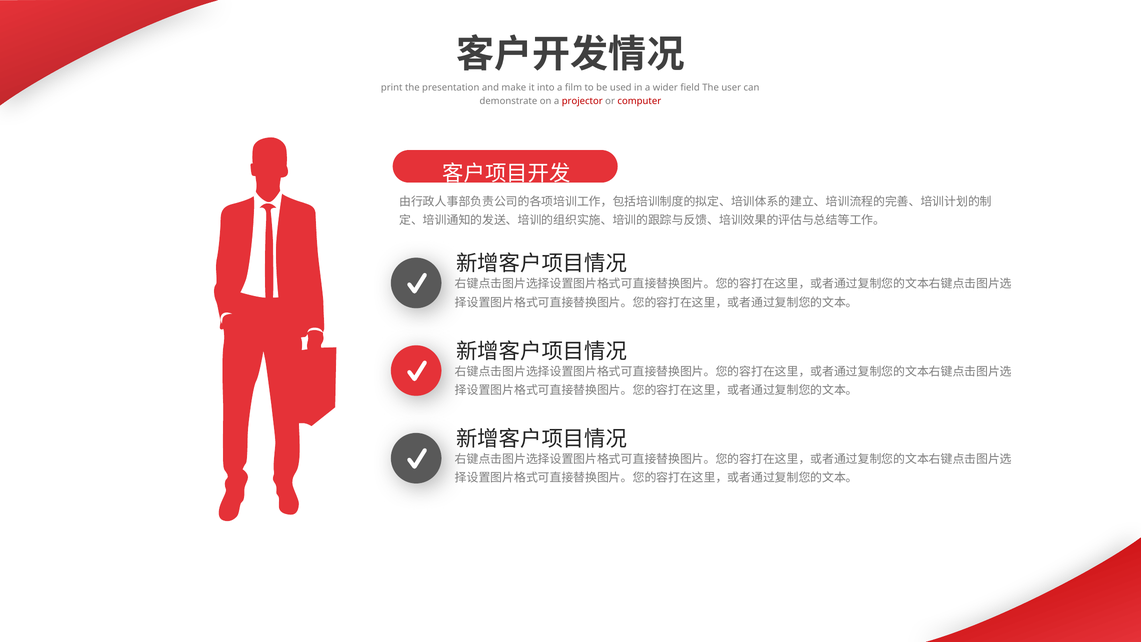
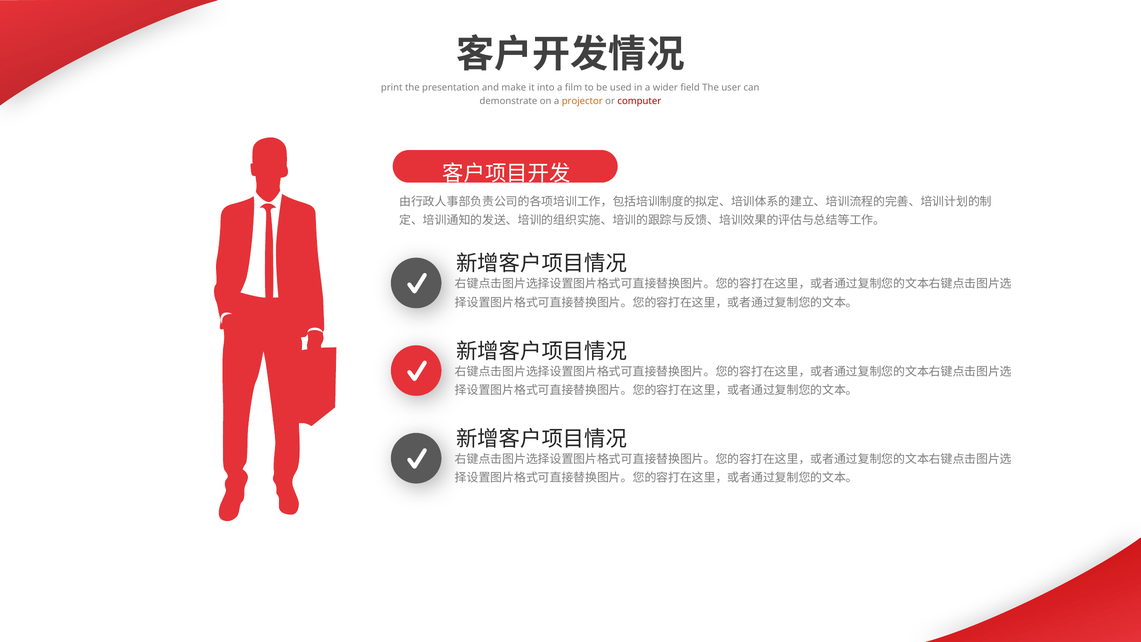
projector colour: red -> orange
